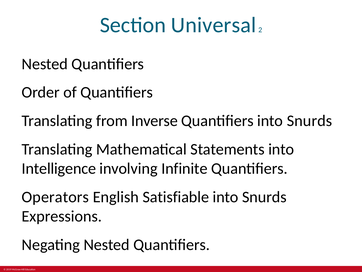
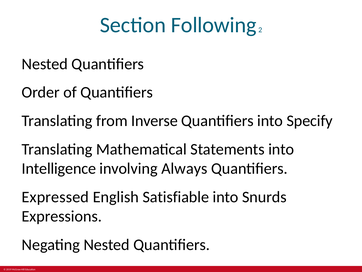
Universal: Universal -> Following
Quantifiers into Snurds: Snurds -> Specify
Infinite: Infinite -> Always
Operators: Operators -> Expressed
